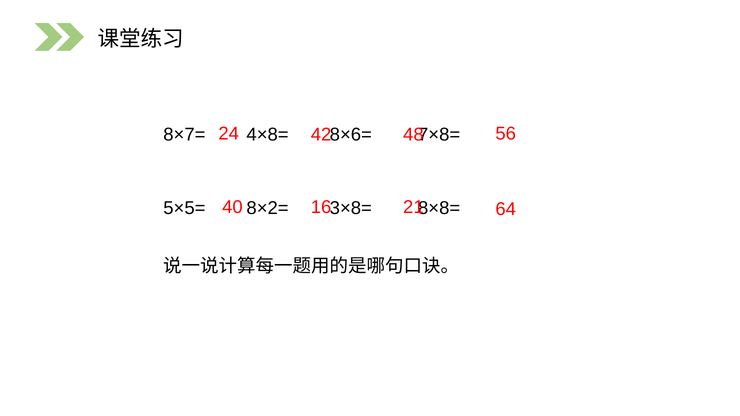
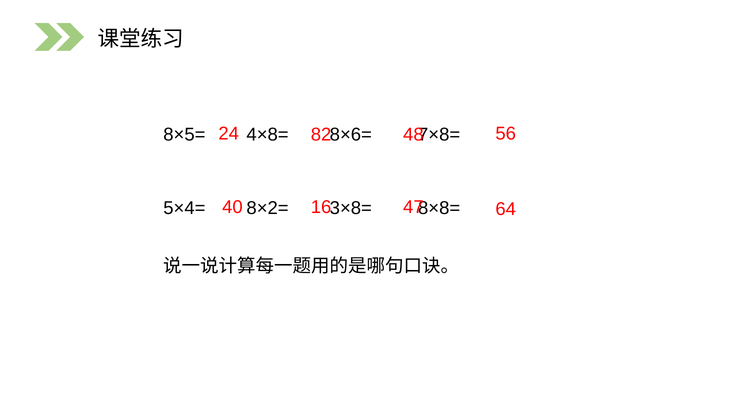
42: 42 -> 82
8×7=: 8×7= -> 8×5=
21: 21 -> 47
5×5=: 5×5= -> 5×4=
